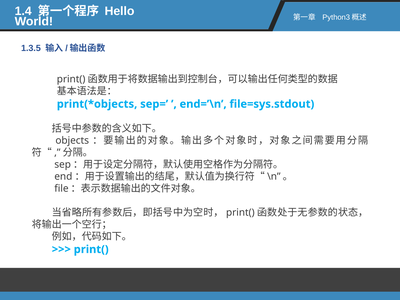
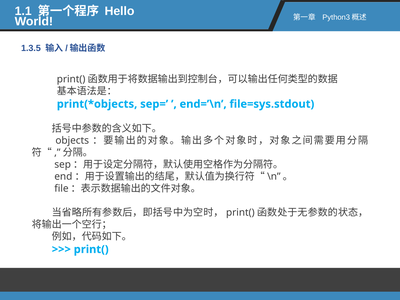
1.4: 1.4 -> 1.1
